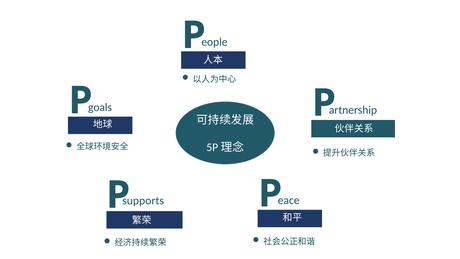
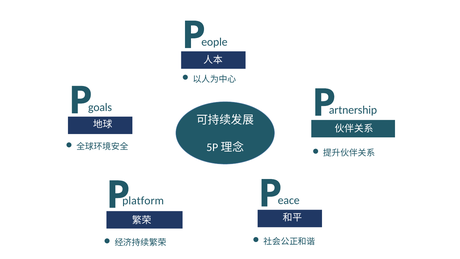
supports: supports -> platform
